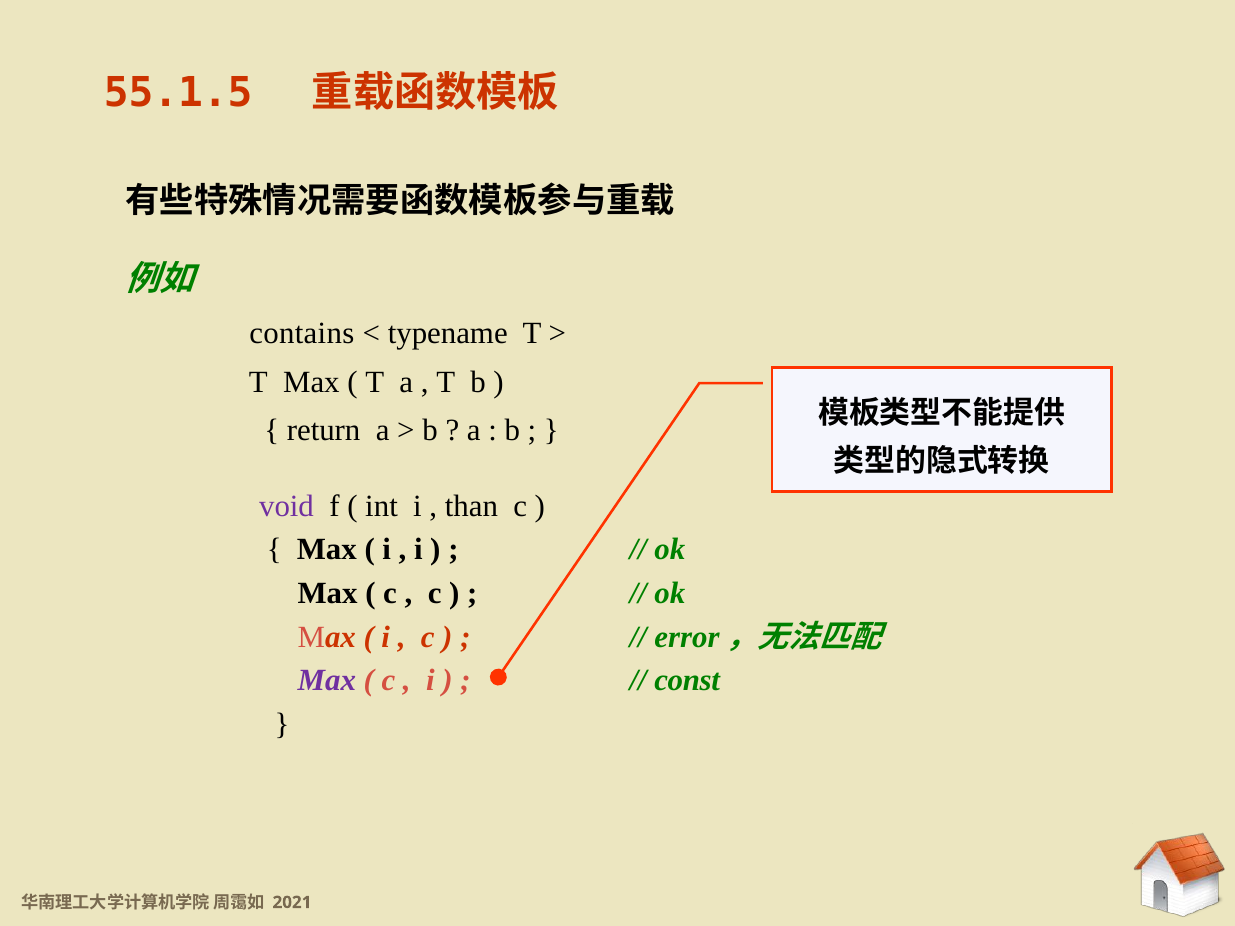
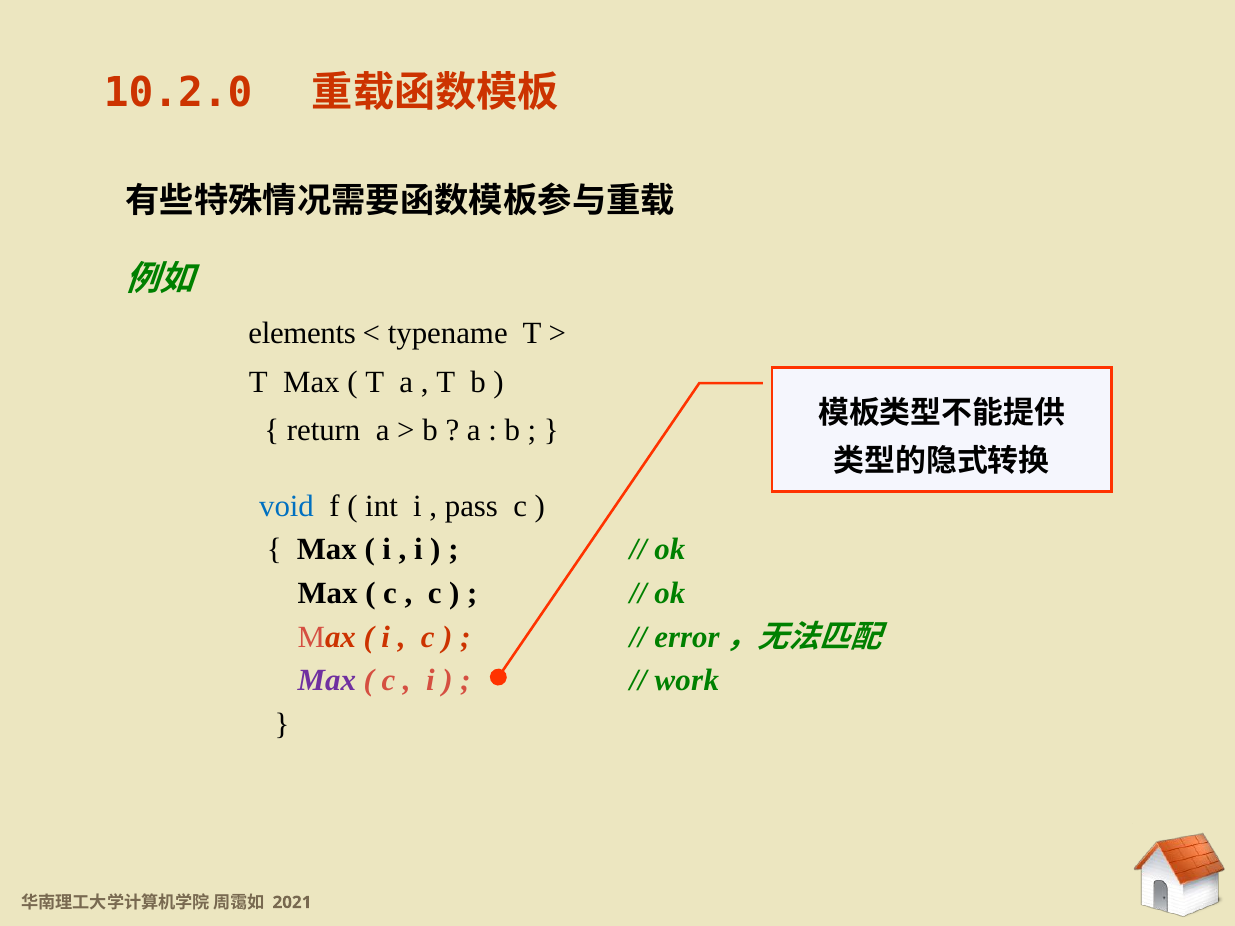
55.1.5: 55.1.5 -> 10.2.0
contains: contains -> elements
void colour: purple -> blue
than: than -> pass
const: const -> work
